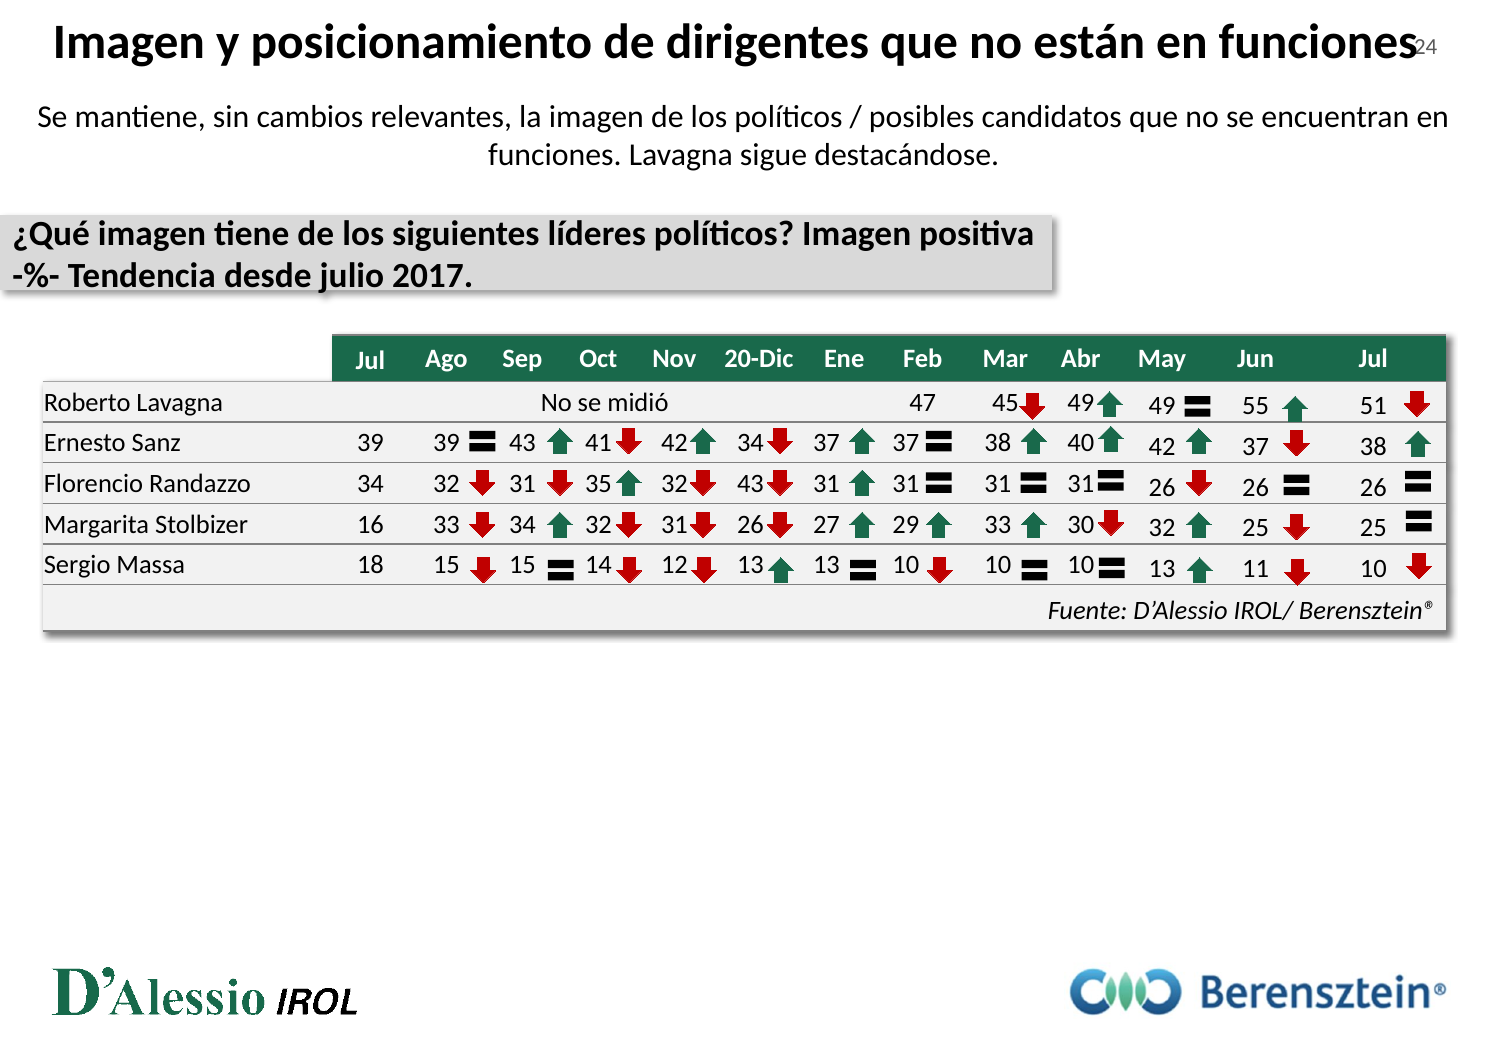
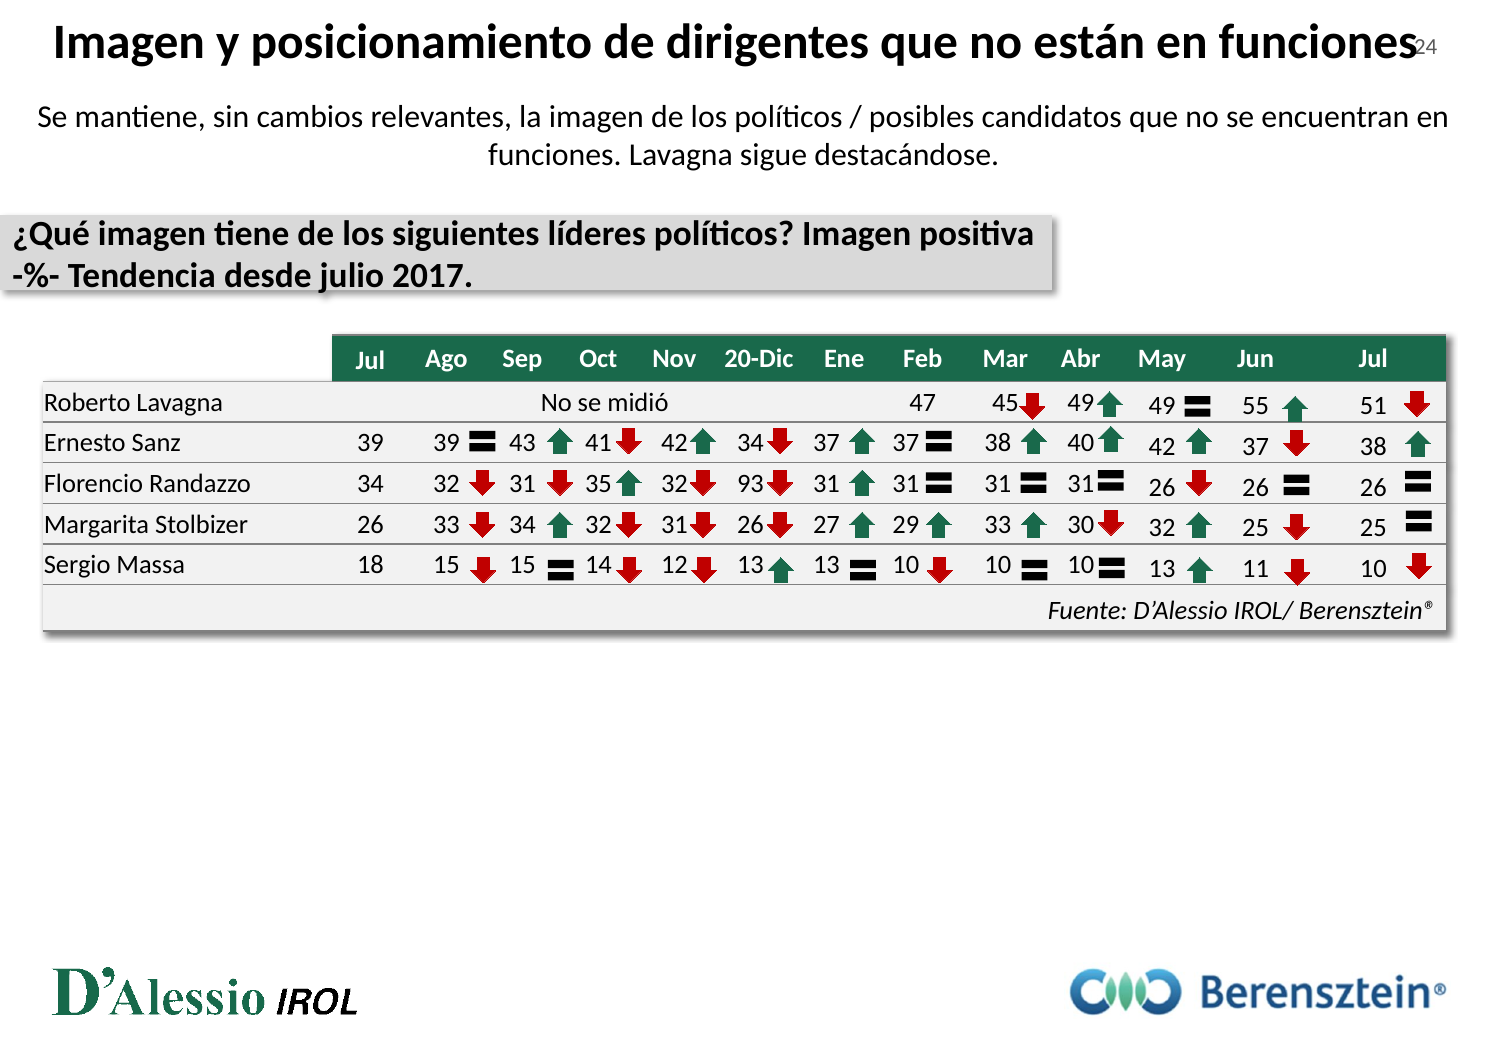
32 43: 43 -> 93
Stolbizer 16: 16 -> 26
